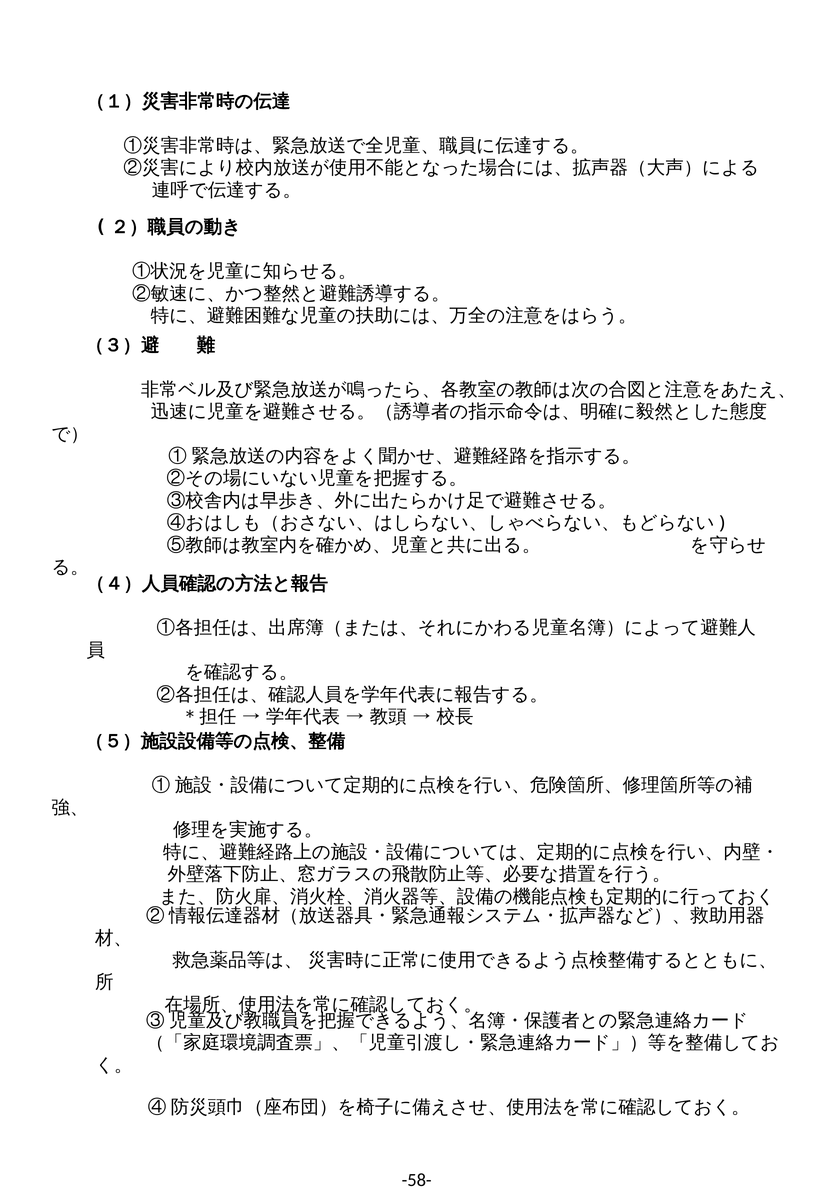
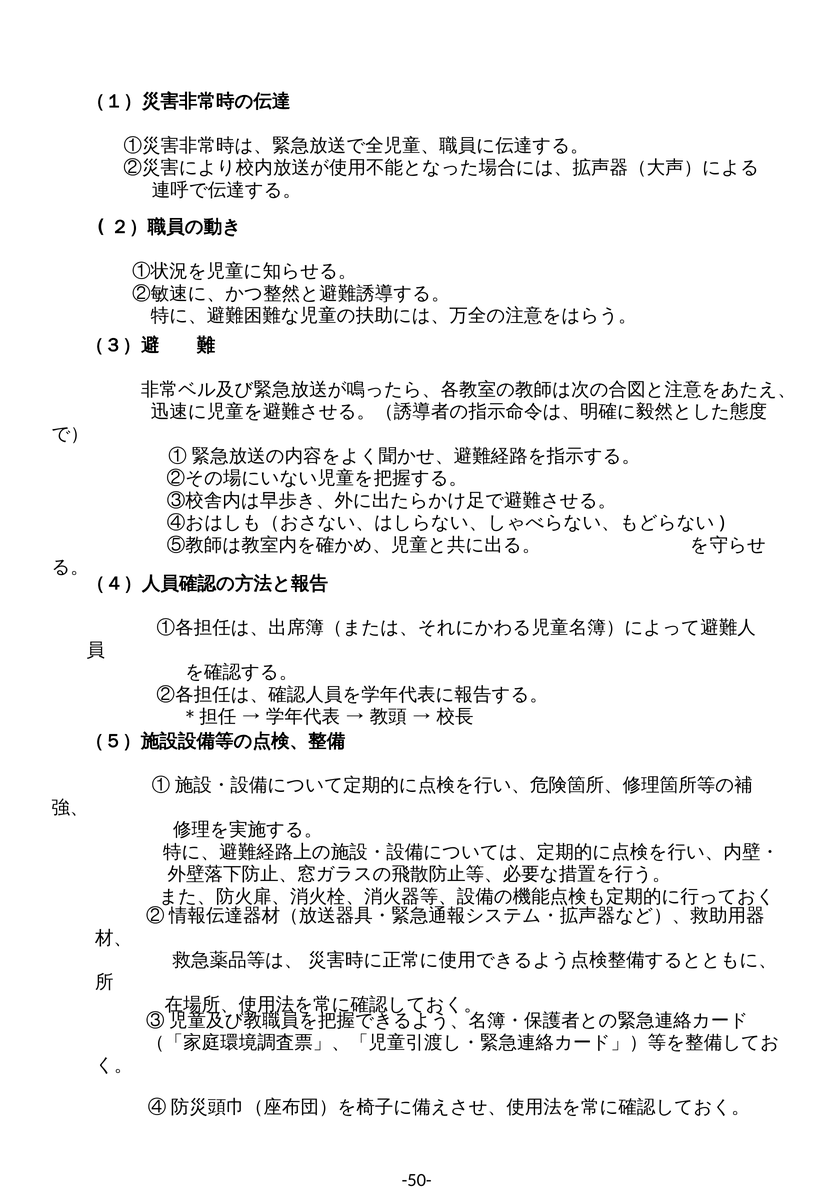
-58-: -58- -> -50-
